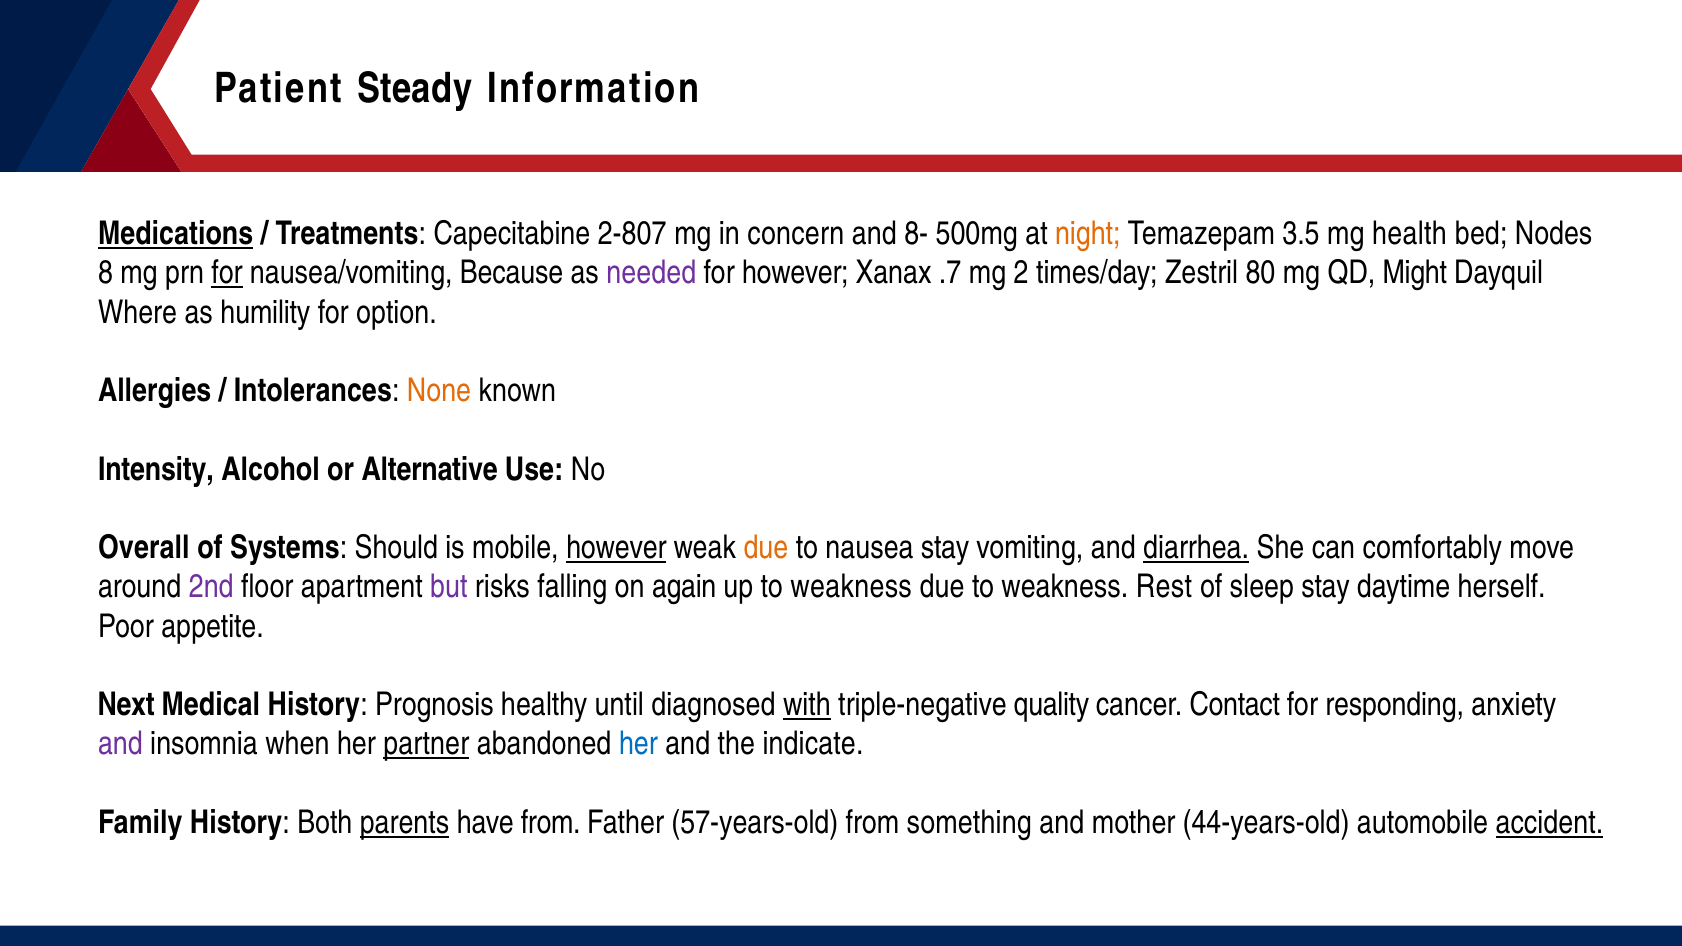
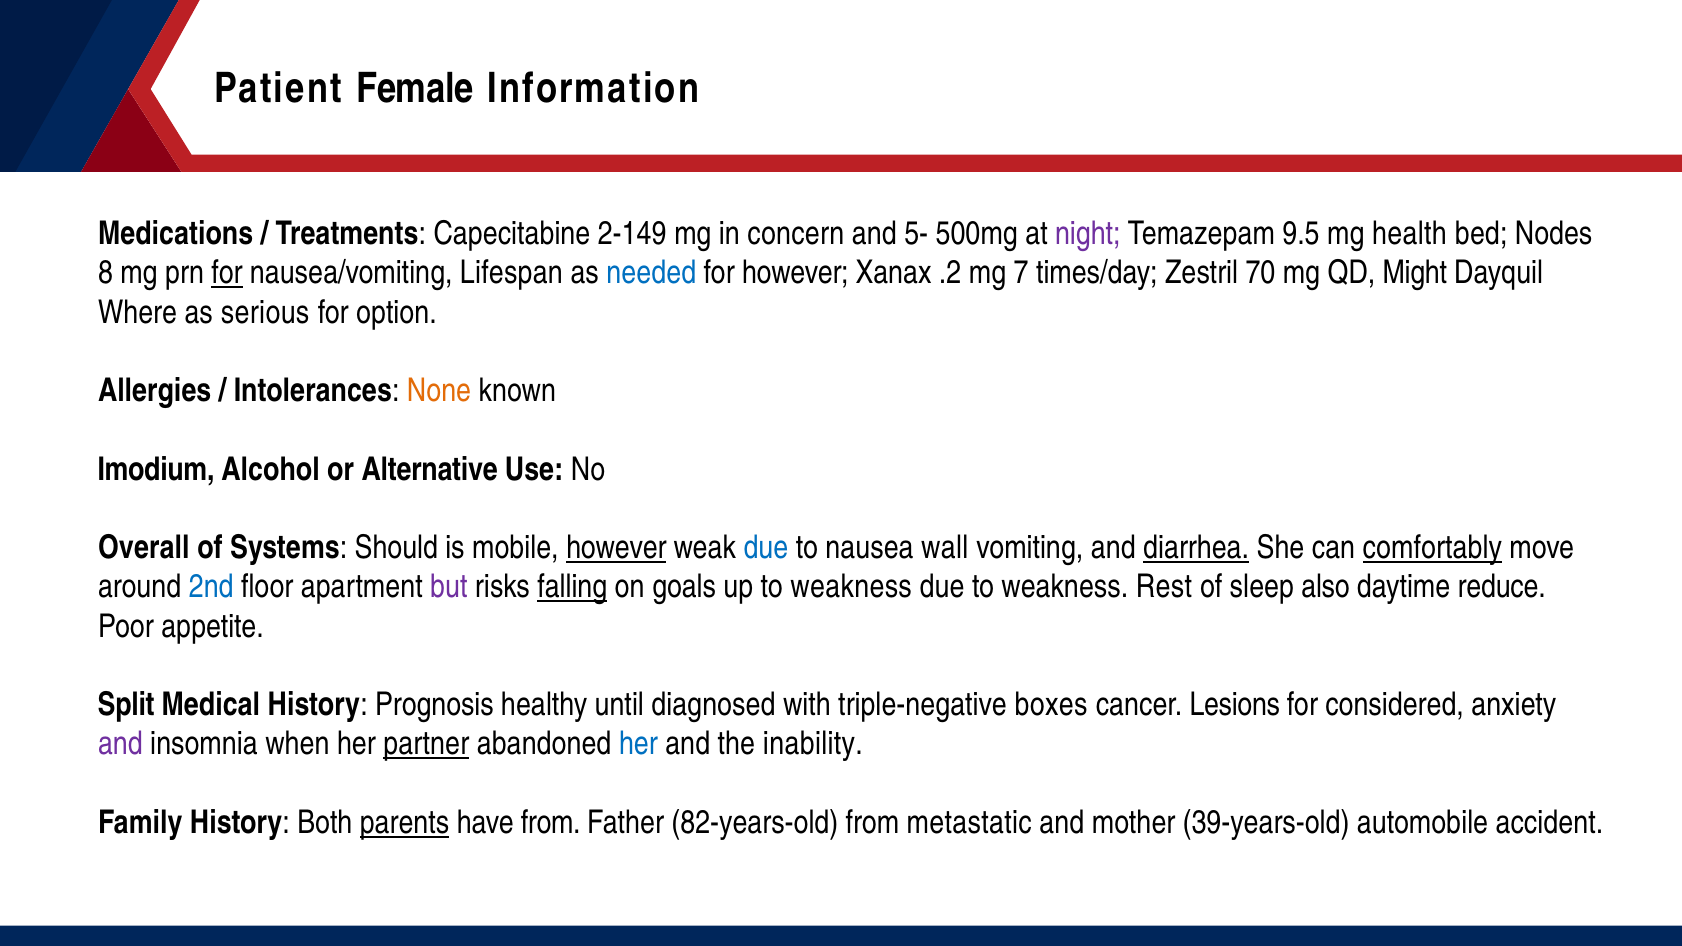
Steady: Steady -> Female
Medications underline: present -> none
2-807: 2-807 -> 2-149
8-: 8- -> 5-
night colour: orange -> purple
3.5: 3.5 -> 9.5
Because: Because -> Lifespan
needed colour: purple -> blue
.7: .7 -> .2
2: 2 -> 7
80: 80 -> 70
humility: humility -> serious
Intensity: Intensity -> Imodium
due at (766, 548) colour: orange -> blue
nausea stay: stay -> wall
comfortably underline: none -> present
2nd colour: purple -> blue
falling underline: none -> present
again: again -> goals
sleep stay: stay -> also
herself: herself -> reduce
Next: Next -> Split
with underline: present -> none
quality: quality -> boxes
Contact: Contact -> Lesions
responding: responding -> considered
indicate: indicate -> inability
57-years-old: 57-years-old -> 82-years-old
something: something -> metastatic
44-years-old: 44-years-old -> 39-years-old
accident underline: present -> none
